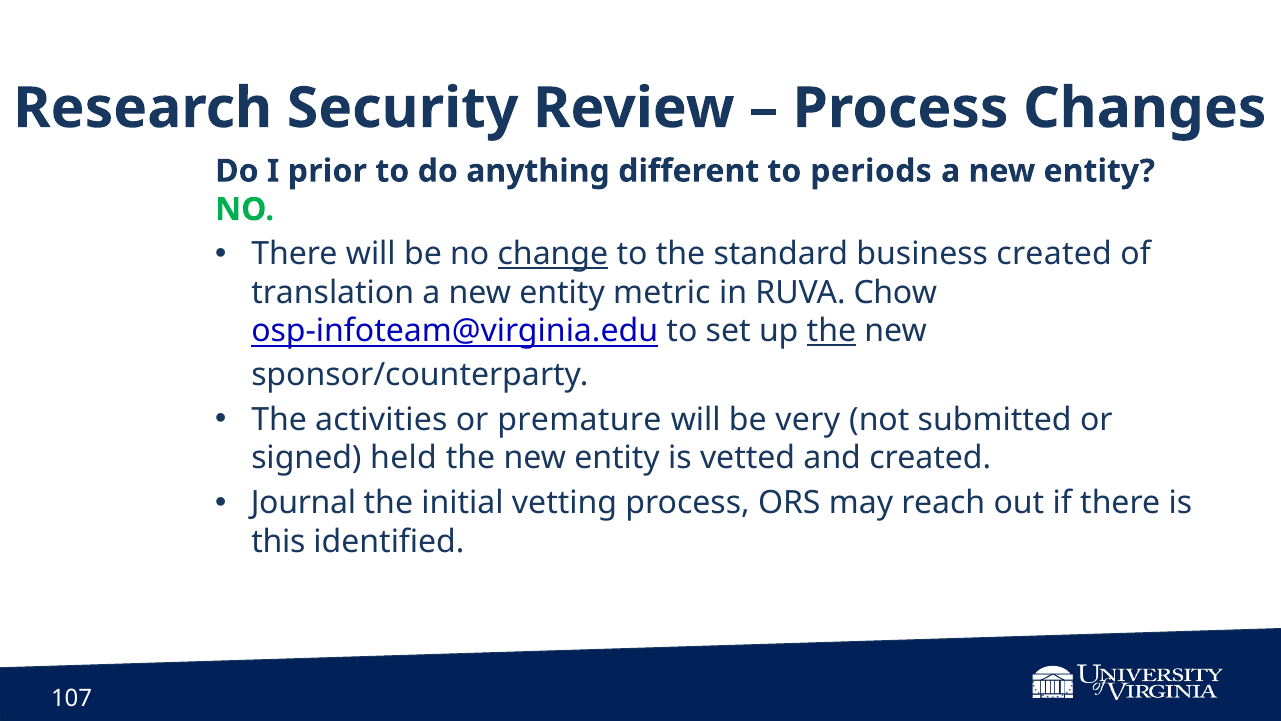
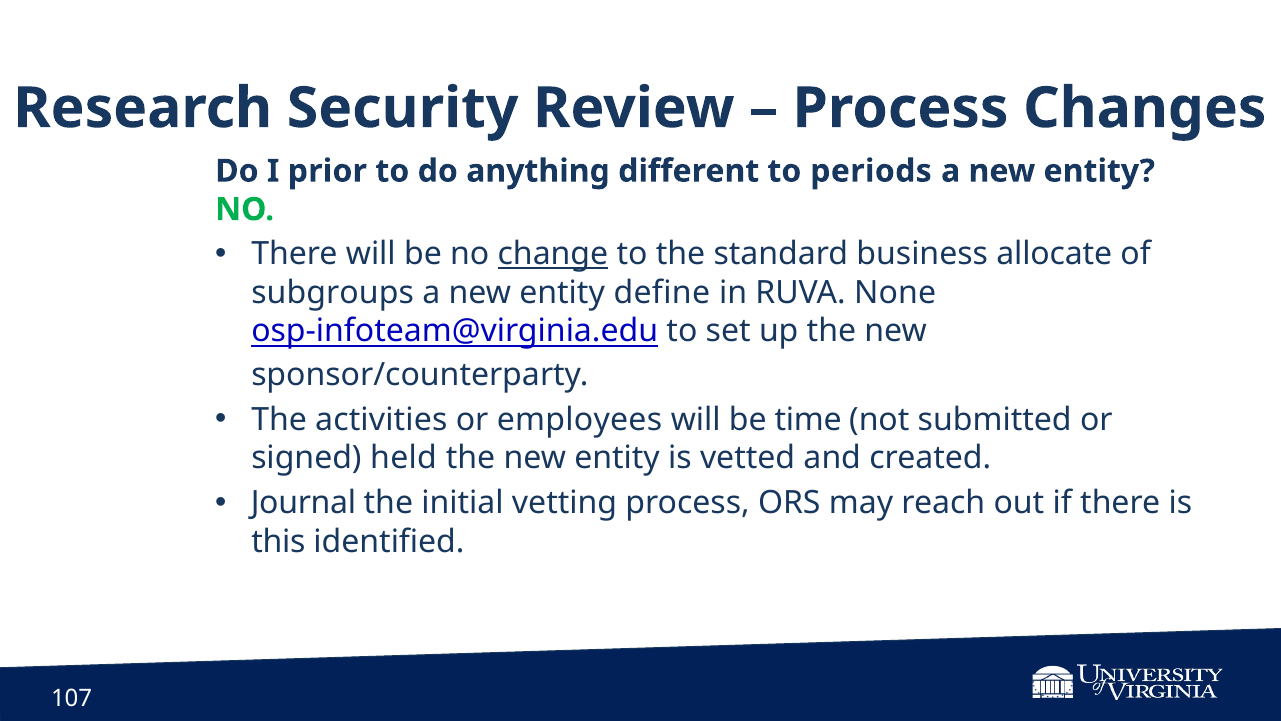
business created: created -> allocate
translation: translation -> subgroups
metric: metric -> define
Chow: Chow -> None
the at (831, 331) underline: present -> none
premature: premature -> employees
very: very -> time
